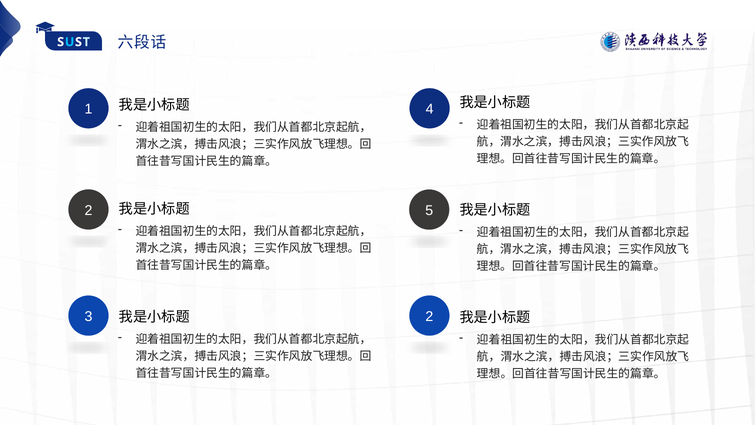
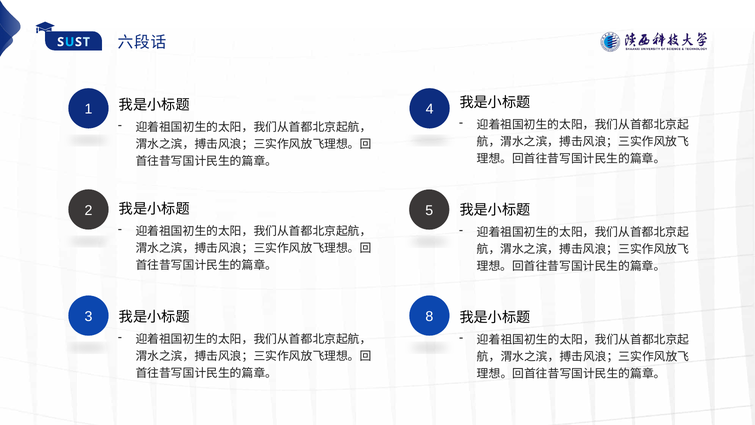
3 2: 2 -> 8
